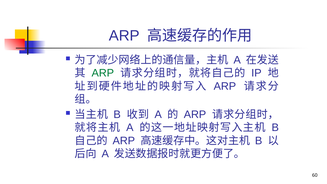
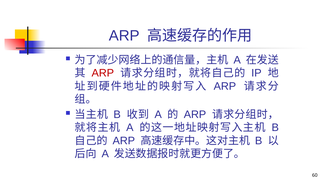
ARP at (103, 73) colour: green -> red
